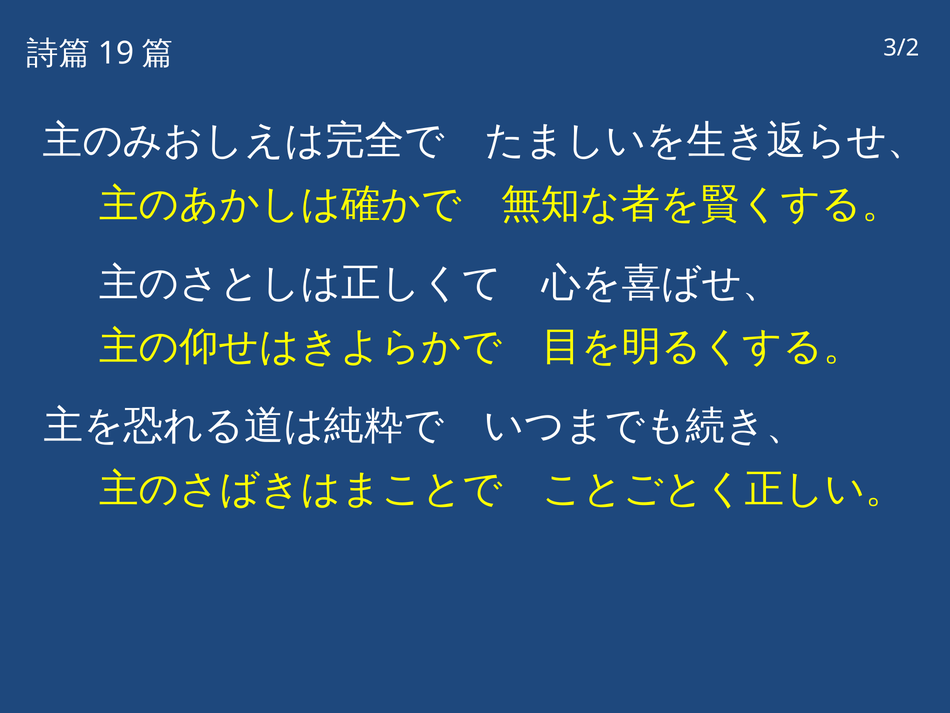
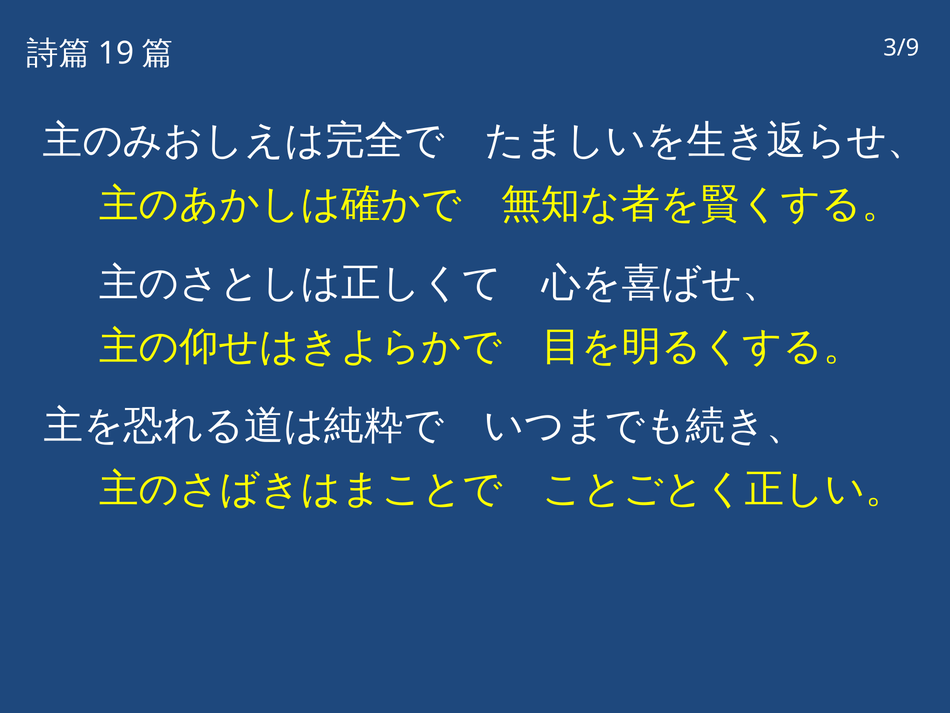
3/2: 3/2 -> 3/9
